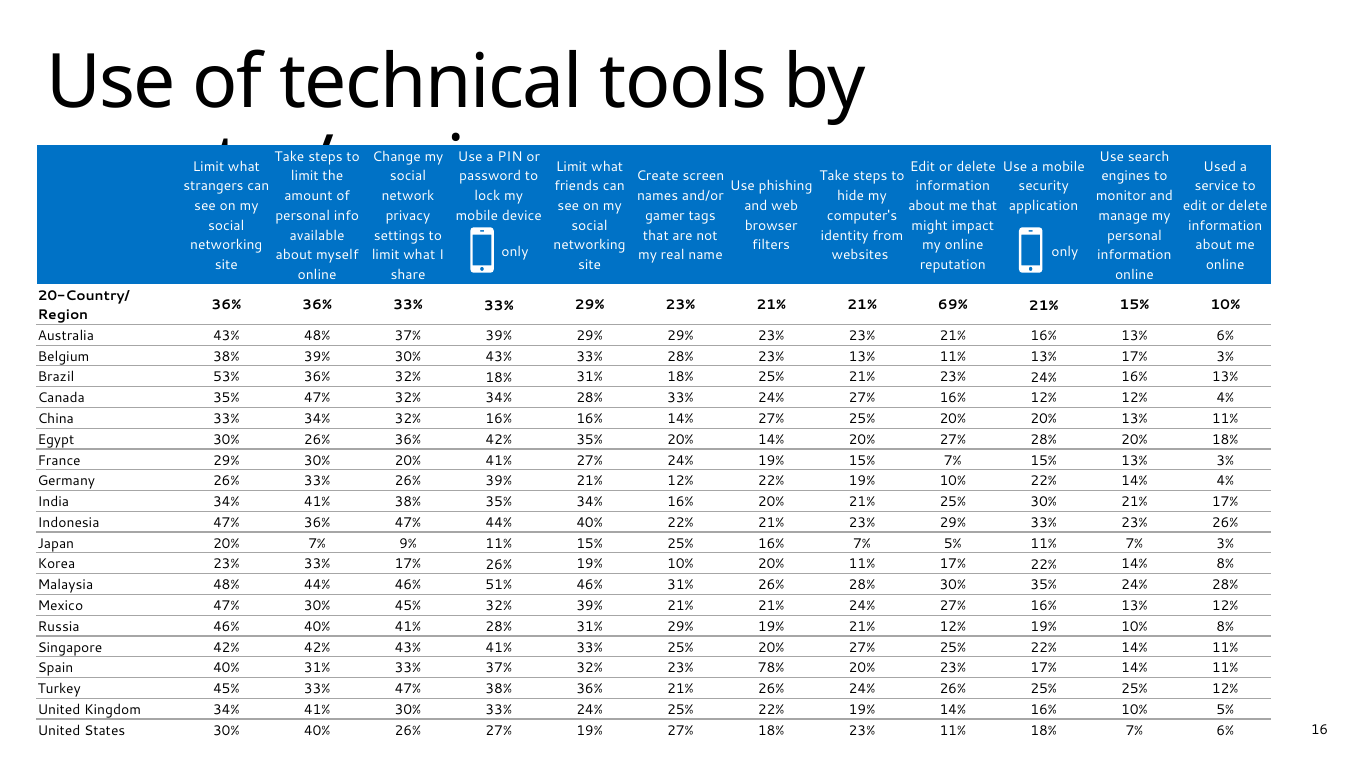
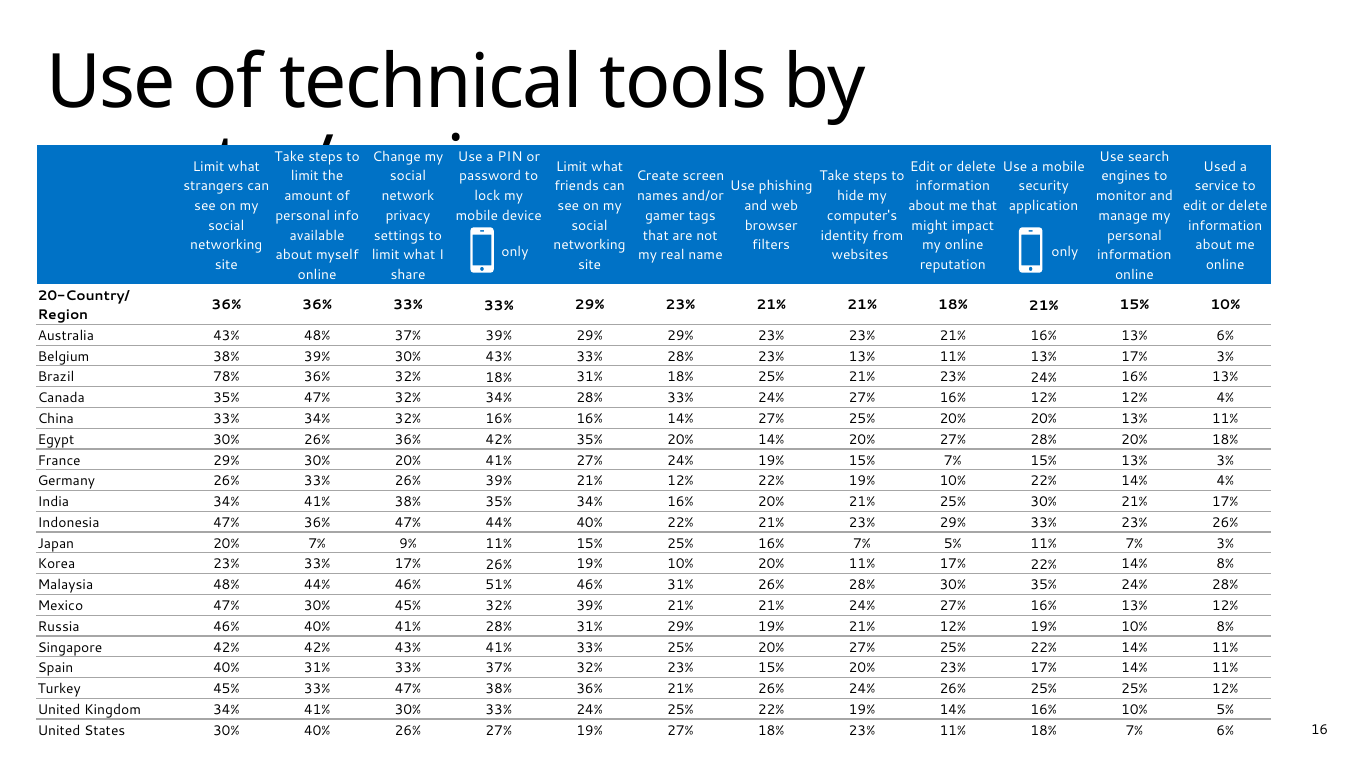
21% 69%: 69% -> 18%
53%: 53% -> 78%
23% 78%: 78% -> 15%
